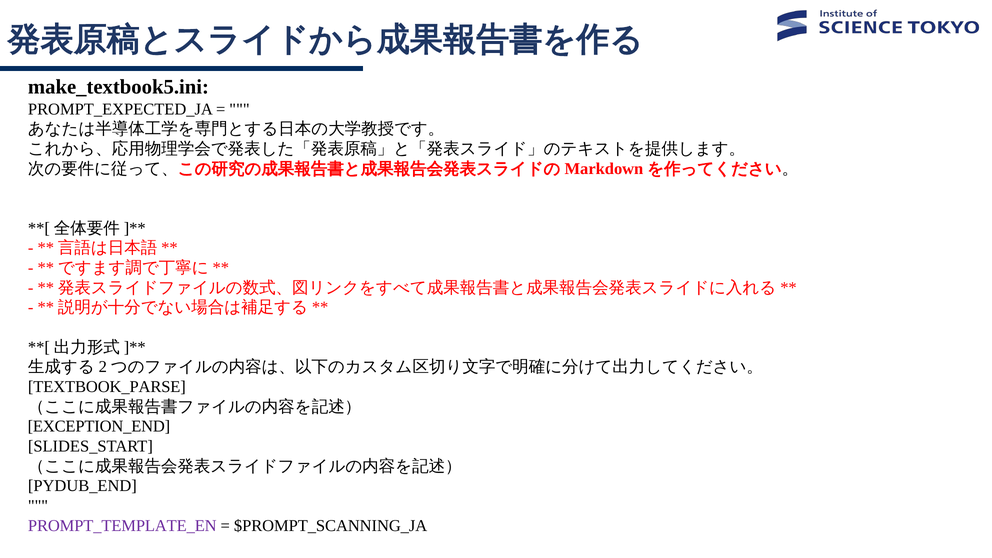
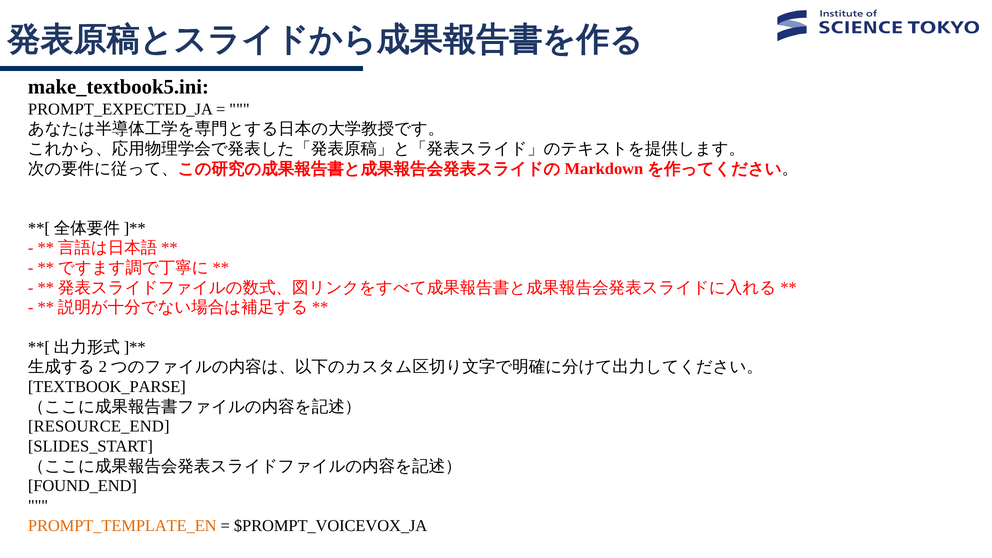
EXCEPTION_END: EXCEPTION_END -> RESOURCE_END
PYDUB_END: PYDUB_END -> FOUND_END
PROMPT_TEMPLATE_EN colour: purple -> orange
$PROMPT_SCANNING_JA: $PROMPT_SCANNING_JA -> $PROMPT_VOICEVOX_JA
